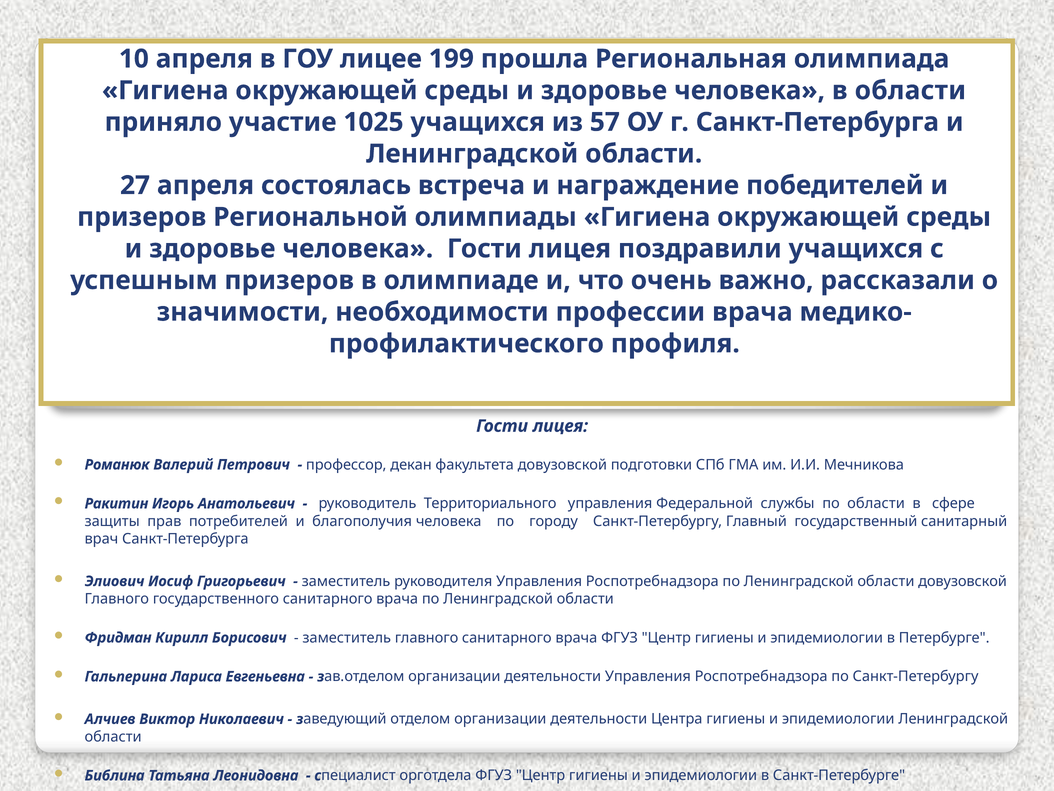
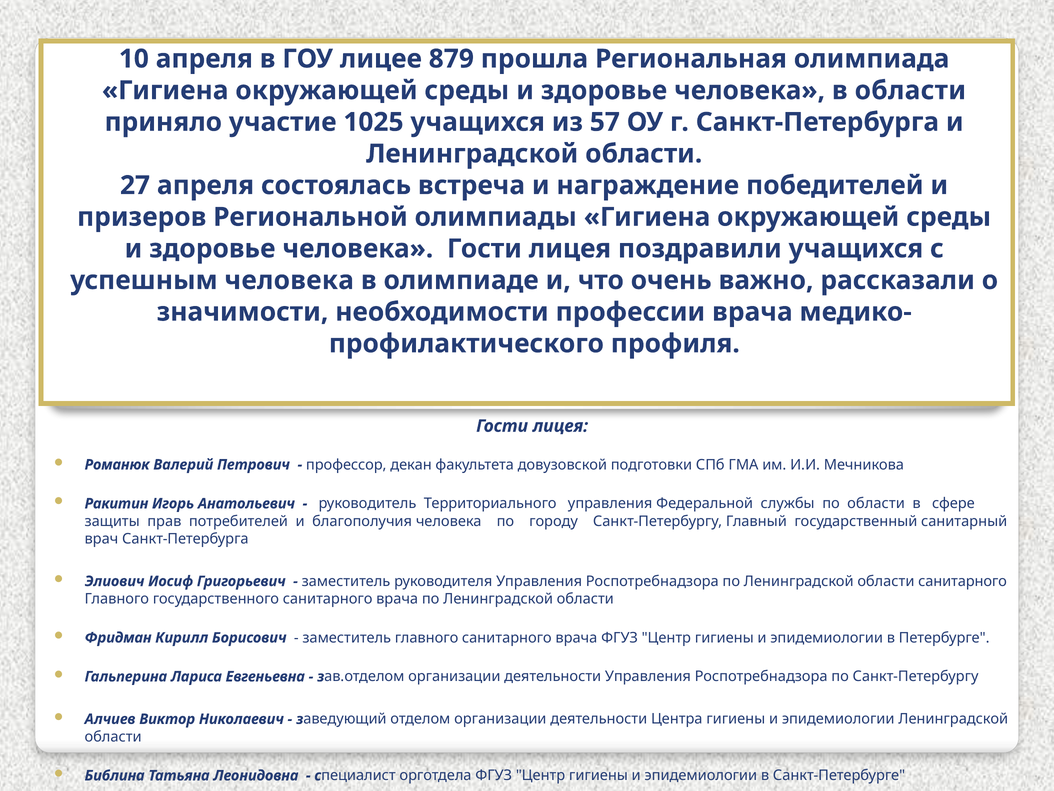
199: 199 -> 879
успешным призеров: призеров -> человека
области довузовской: довузовской -> санитарного
